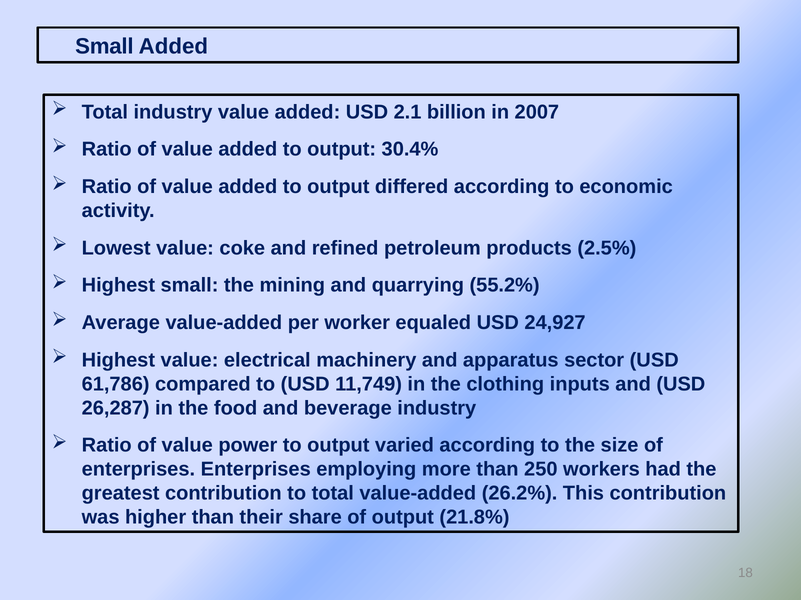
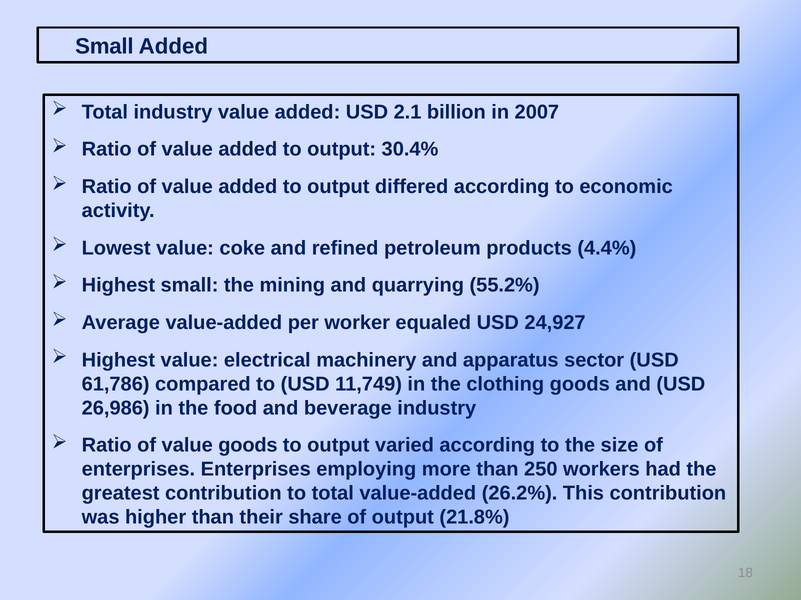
2.5%: 2.5% -> 4.4%
clothing inputs: inputs -> goods
26,287: 26,287 -> 26,986
value power: power -> goods
